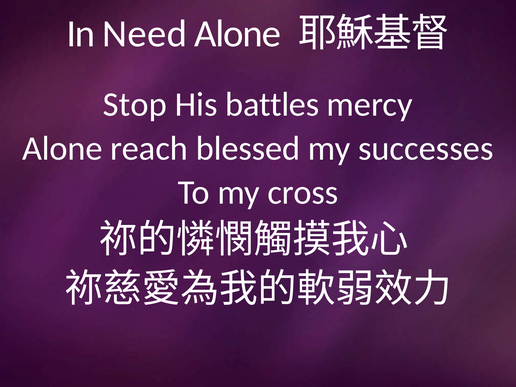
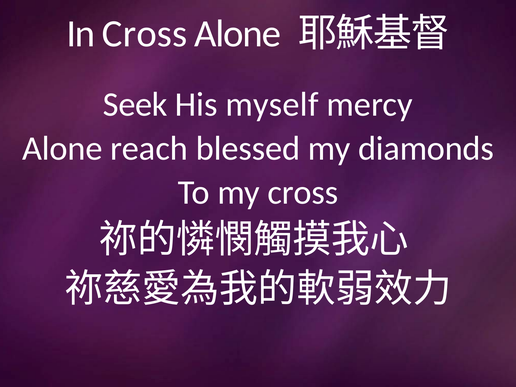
In Need: Need -> Cross
Stop: Stop -> Seek
battles: battles -> myself
successes: successes -> diamonds
